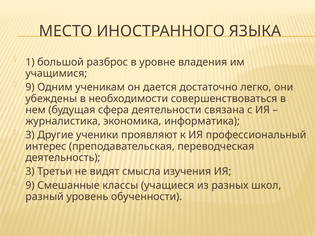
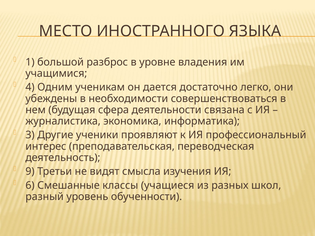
9 at (30, 87): 9 -> 4
3 at (30, 172): 3 -> 9
9 at (30, 186): 9 -> 6
